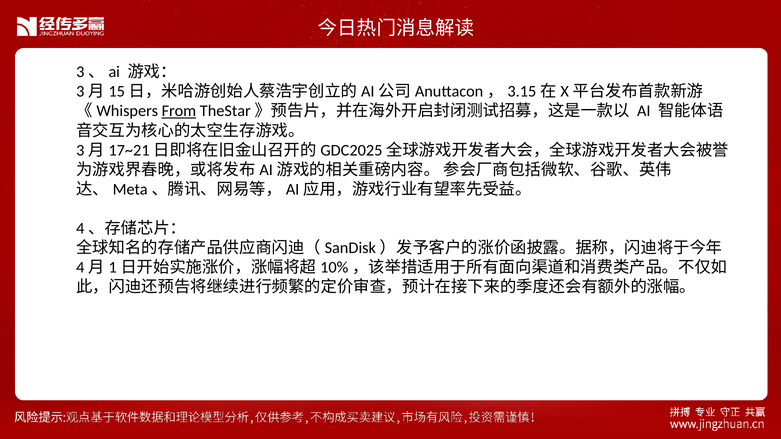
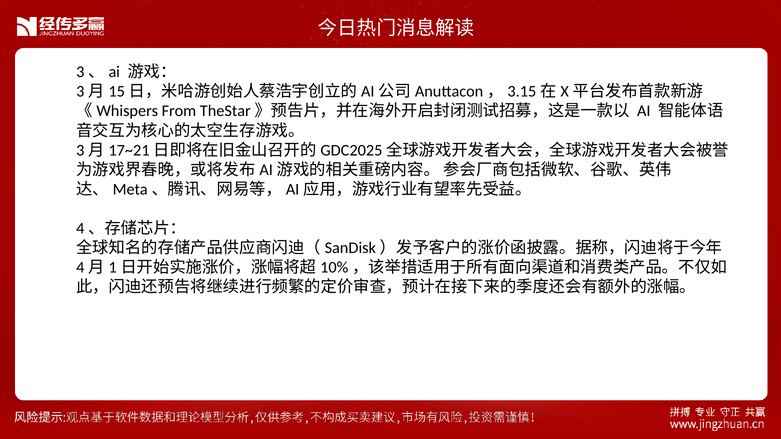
From underline: present -> none
